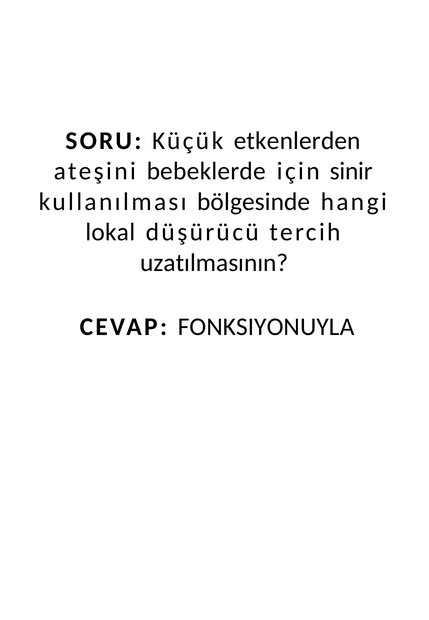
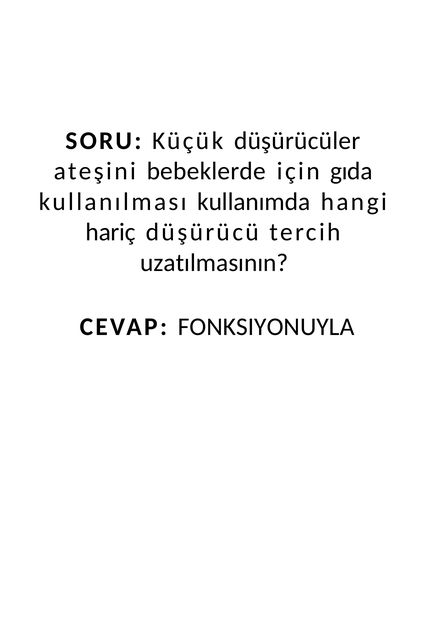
etkenlerden: etkenlerden -> düşürücüler
sinir: sinir -> gıda
bölgesinde: bölgesinde -> kullanımda
lokal: lokal -> hariç
